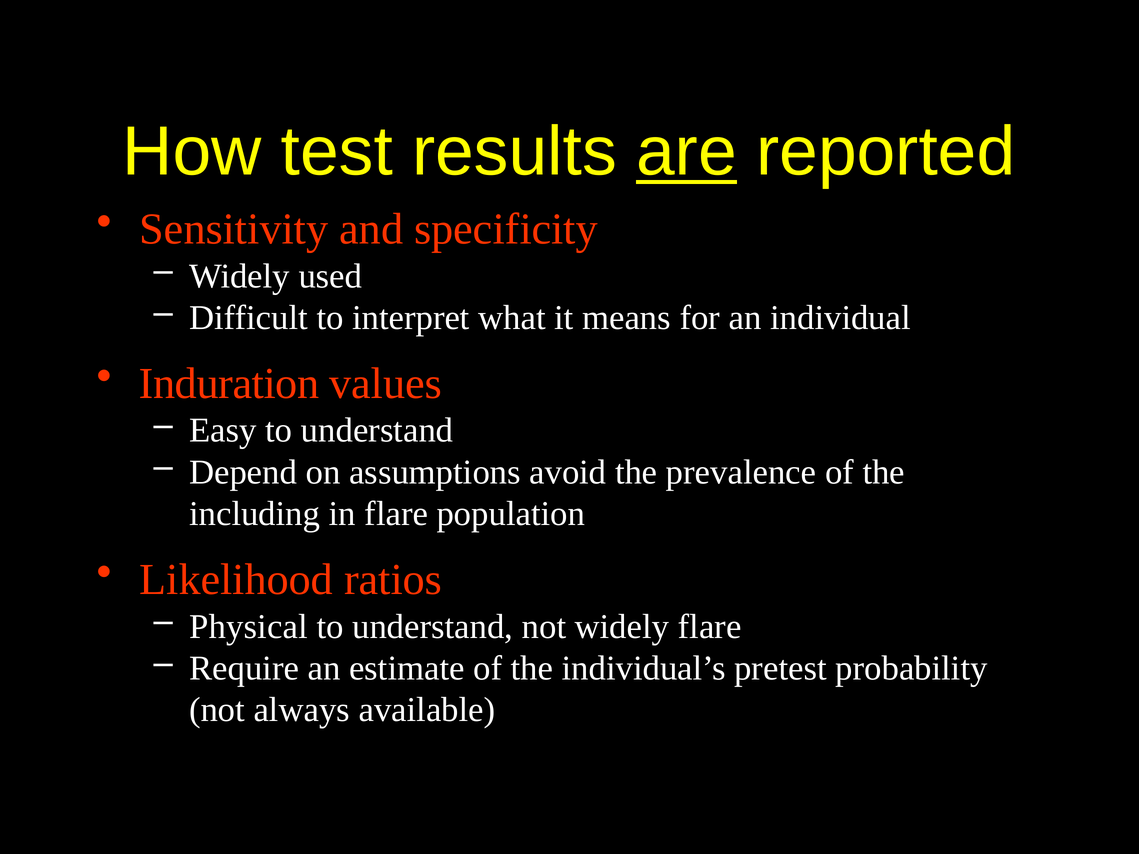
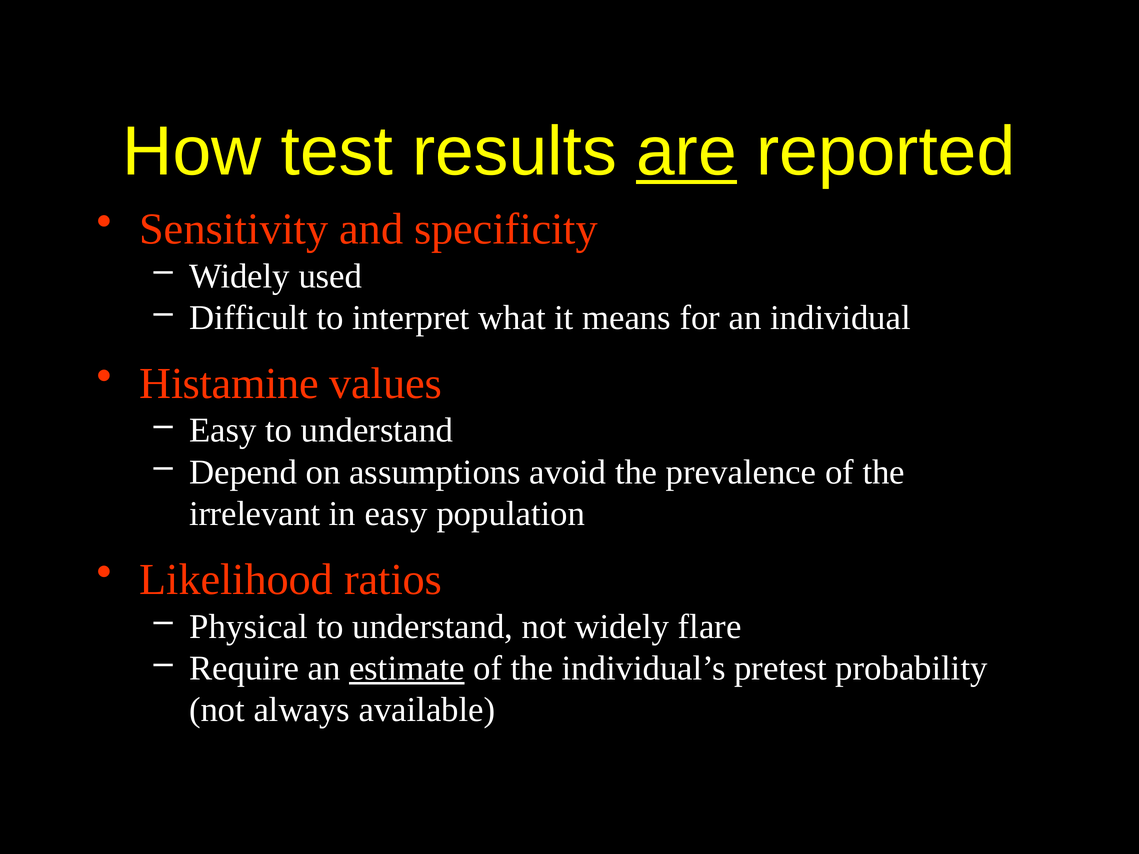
Induration: Induration -> Histamine
including: including -> irrelevant
in flare: flare -> easy
estimate underline: none -> present
